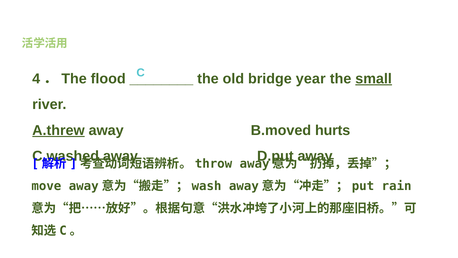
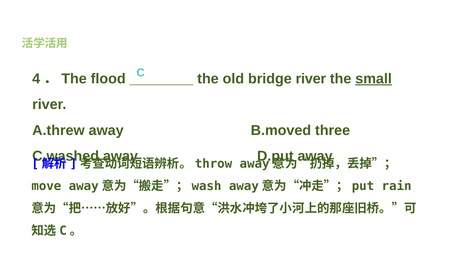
bridge year: year -> river
A.threw underline: present -> none
hurts: hurts -> three
